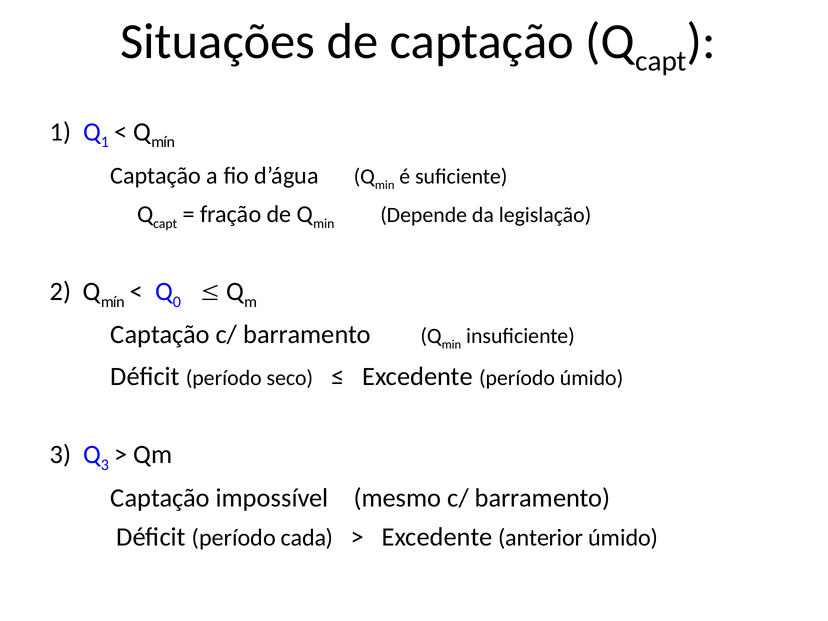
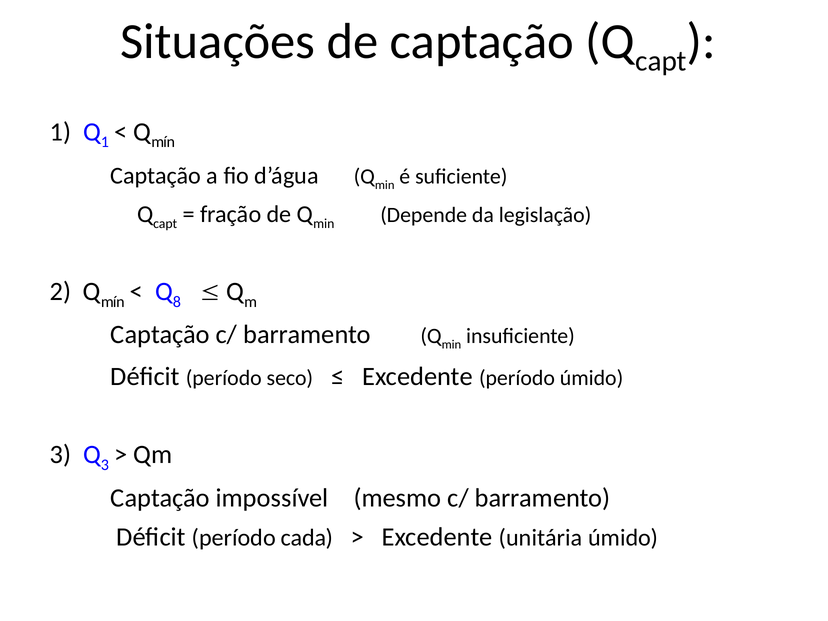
0: 0 -> 8
anterior: anterior -> unitária
